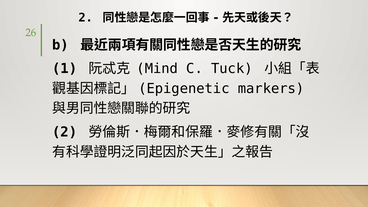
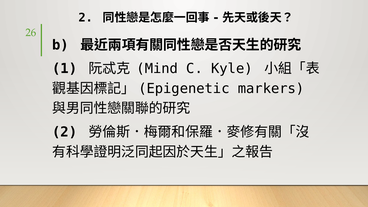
Tuck: Tuck -> Kyle
